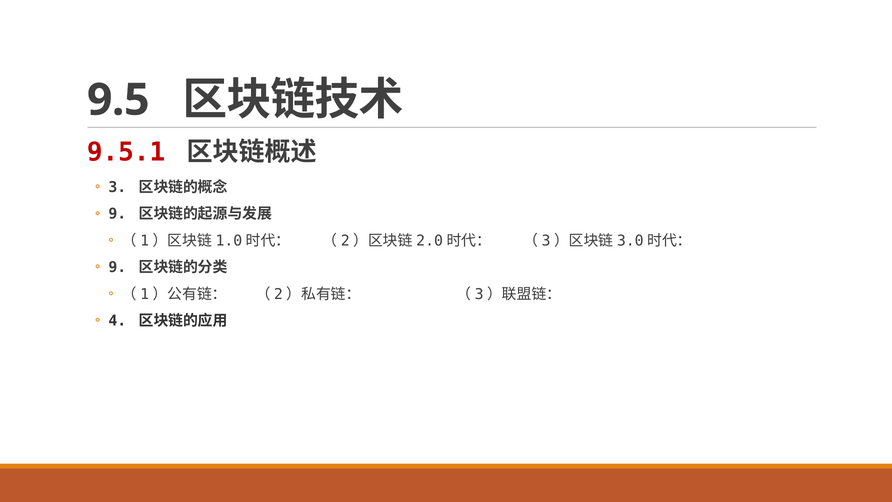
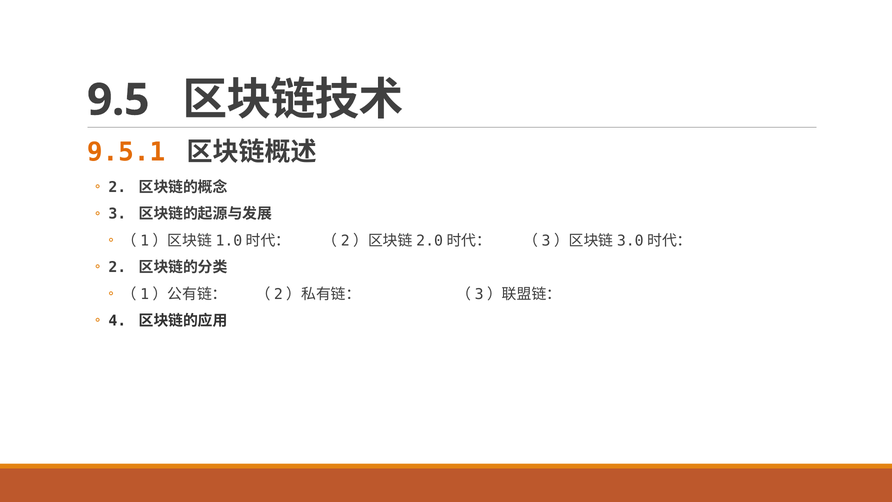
9.5.1 colour: red -> orange
3 at (117, 187): 3 -> 2
9 at (117, 214): 9 -> 3
9 at (117, 267): 9 -> 2
